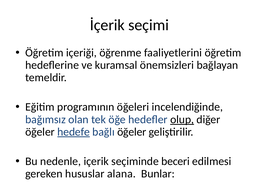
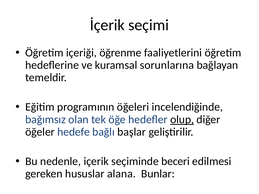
önemsizleri: önemsizleri -> sorunlarına
hedefe underline: present -> none
bağlı öğeler: öğeler -> başlar
